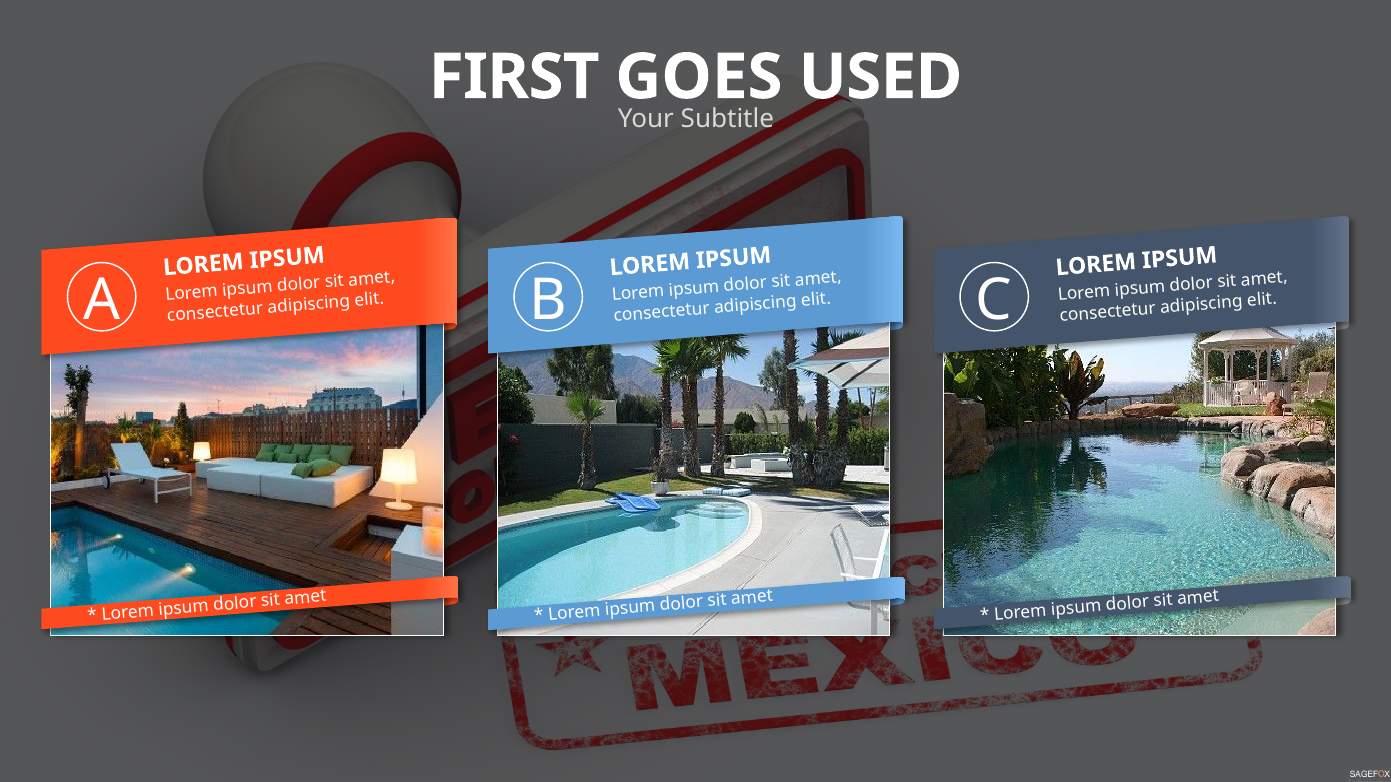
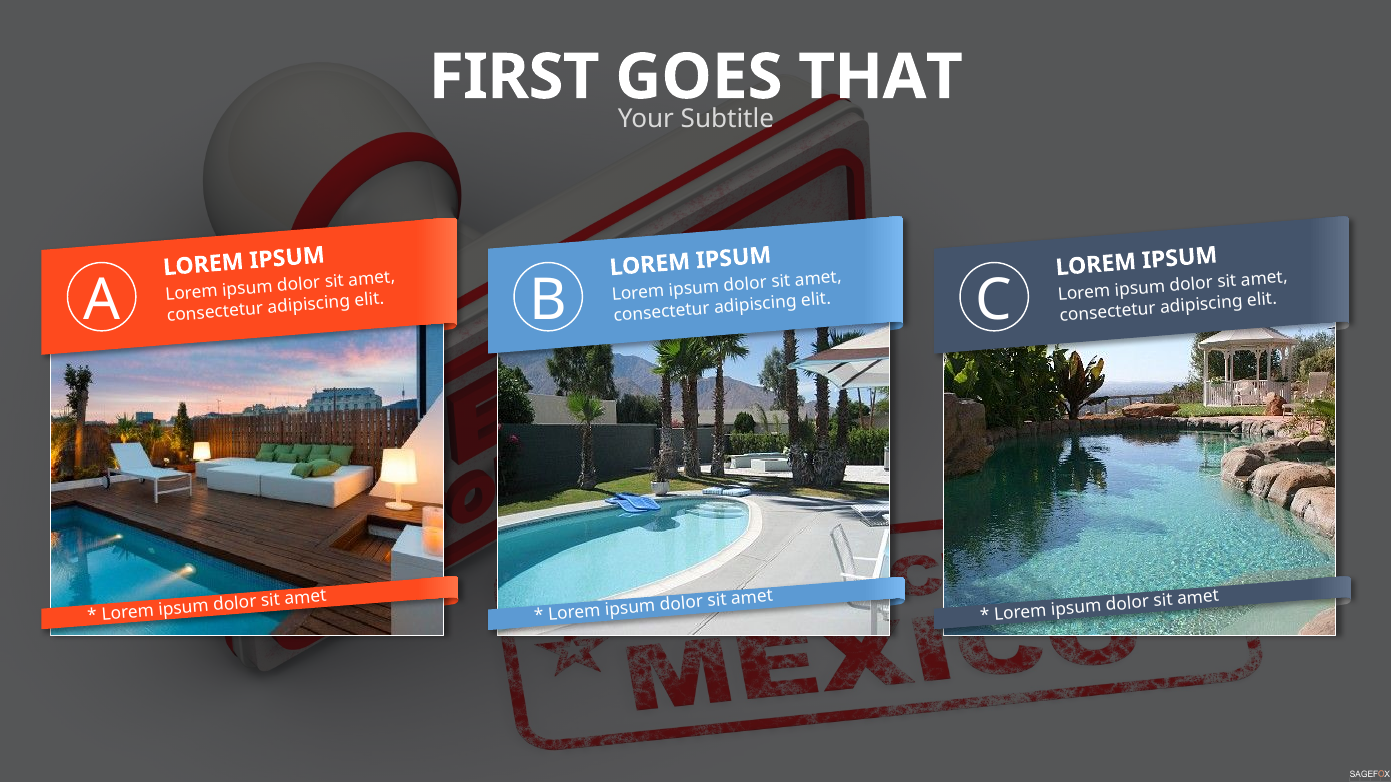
USED: USED -> THAT
